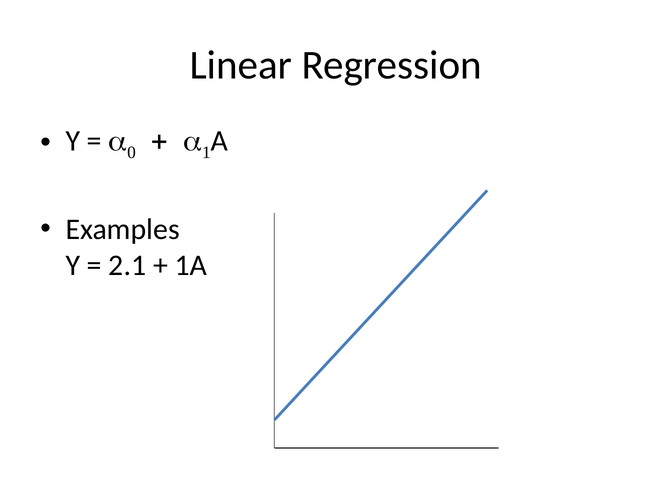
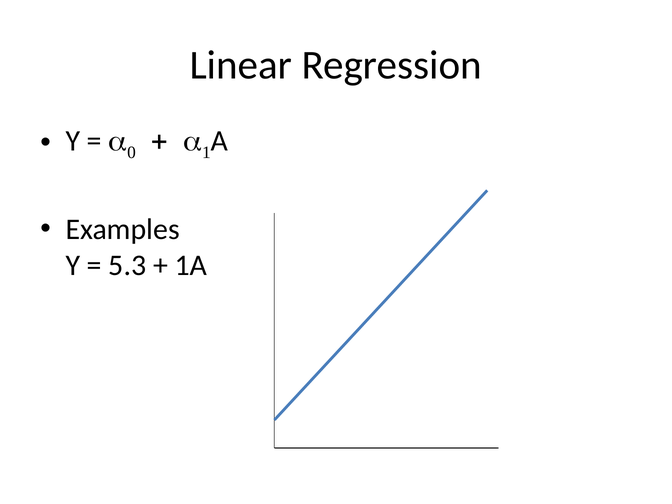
2.1: 2.1 -> 5.3
